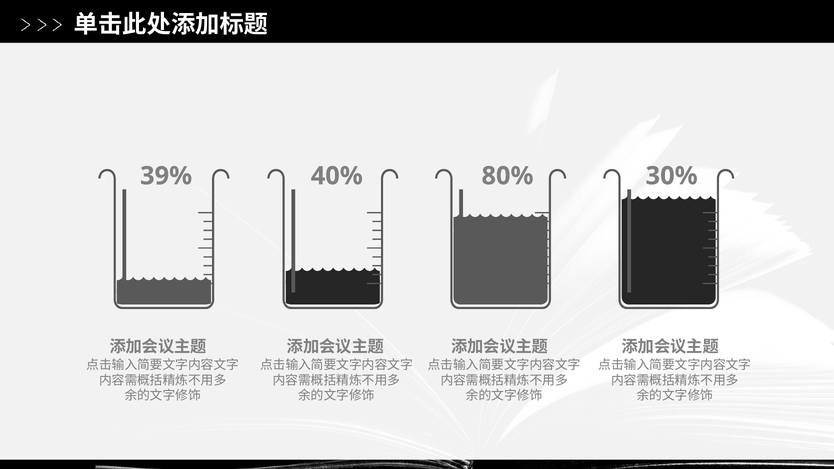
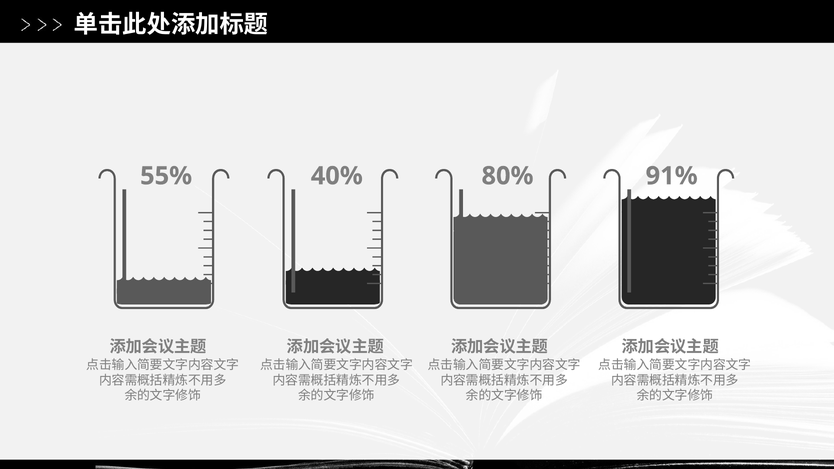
39%: 39% -> 55%
30%: 30% -> 91%
